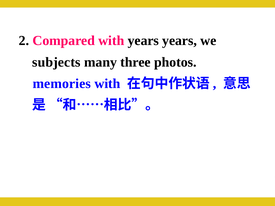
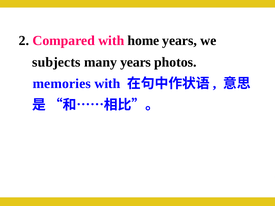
with years: years -> home
many three: three -> years
